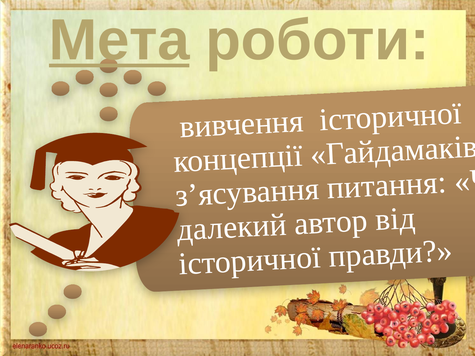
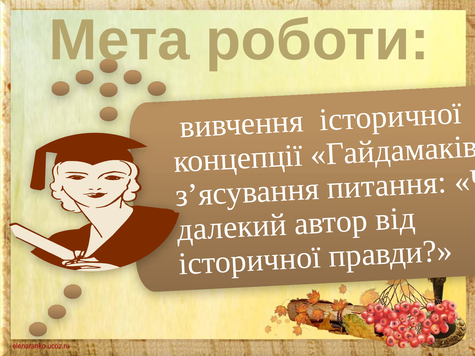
Мета underline: present -> none
